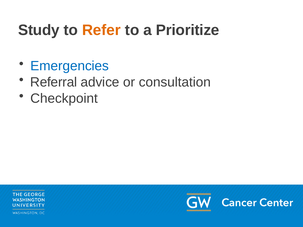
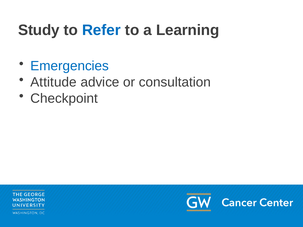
Refer colour: orange -> blue
Prioritize: Prioritize -> Learning
Referral: Referral -> Attitude
